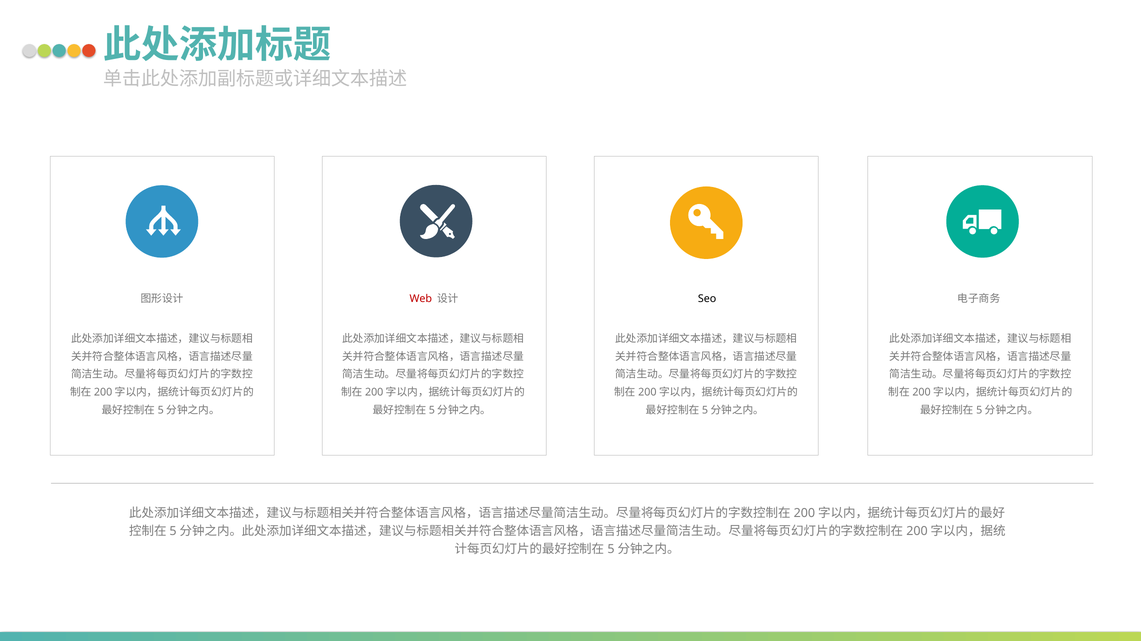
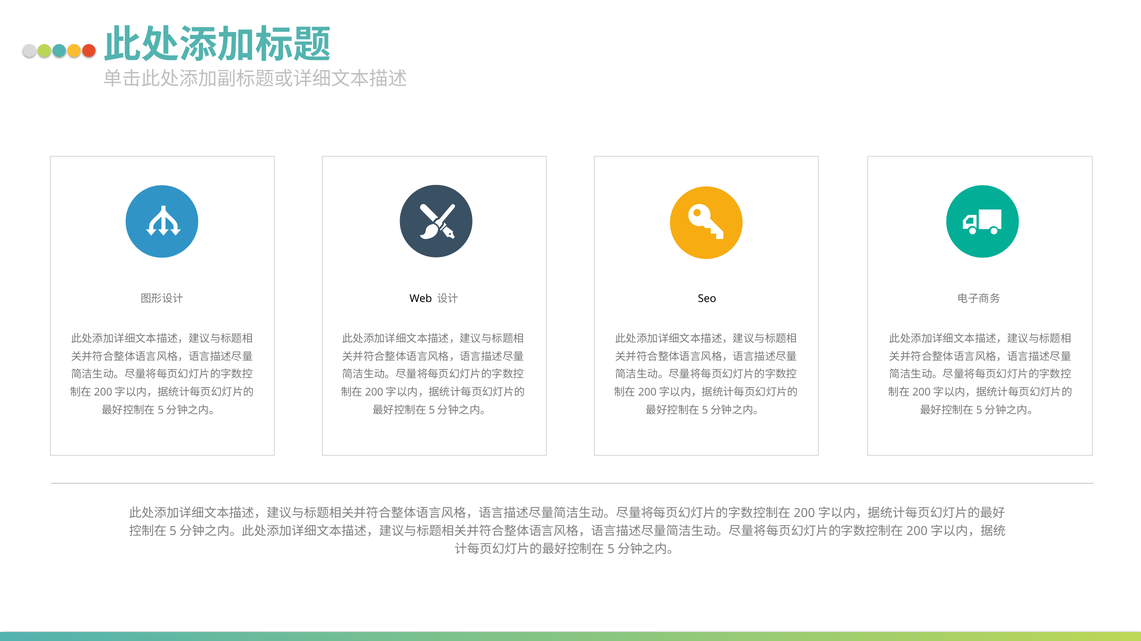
Web colour: red -> black
